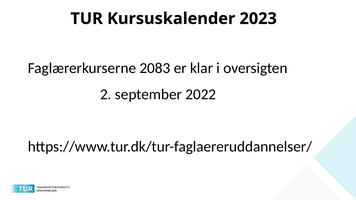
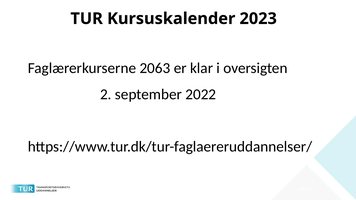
2083: 2083 -> 2063
